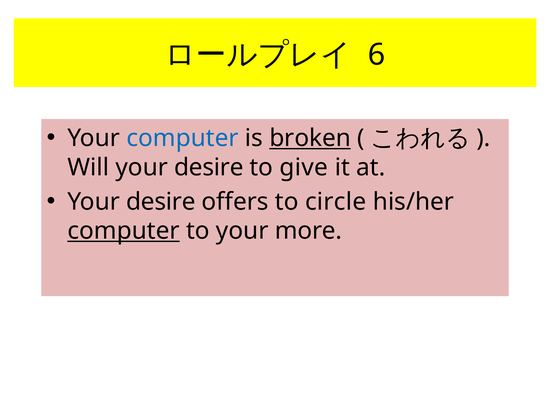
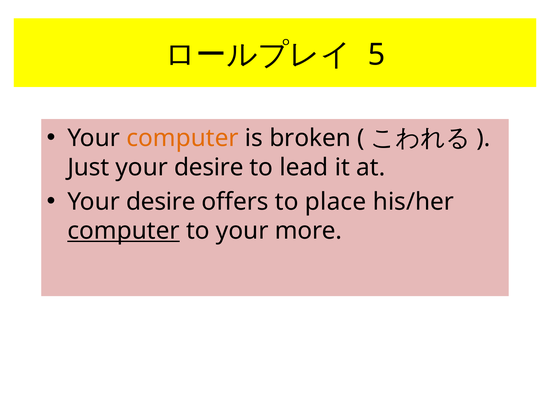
6: 6 -> 5
computer at (182, 138) colour: blue -> orange
broken underline: present -> none
Will: Will -> Just
give: give -> lead
circle: circle -> place
